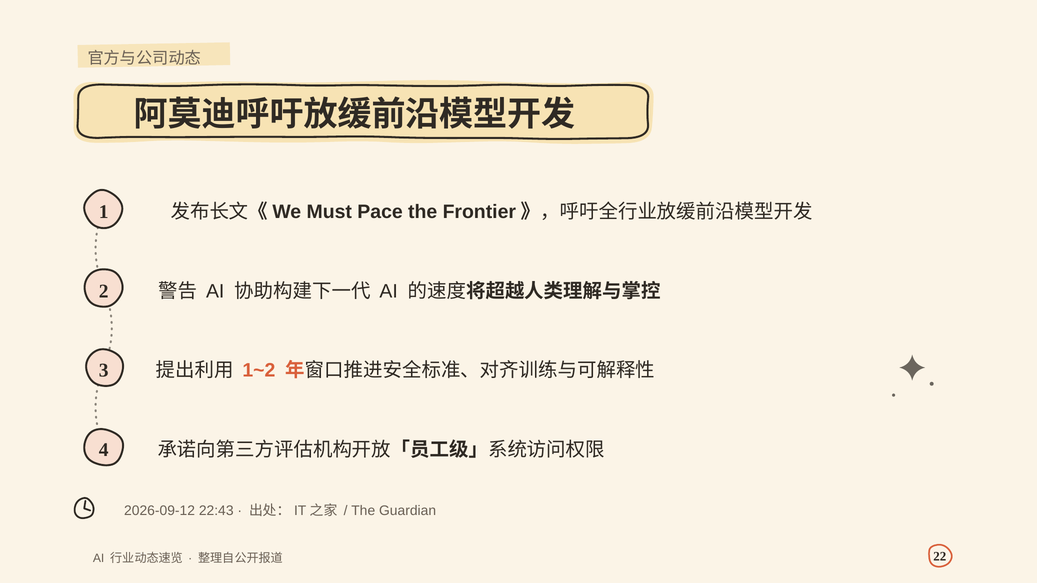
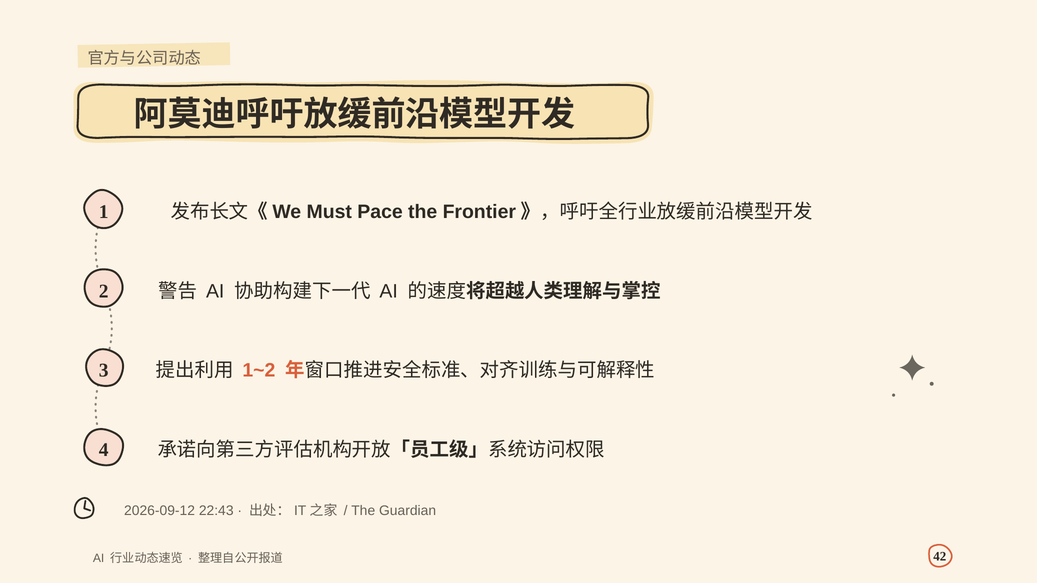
22: 22 -> 42
